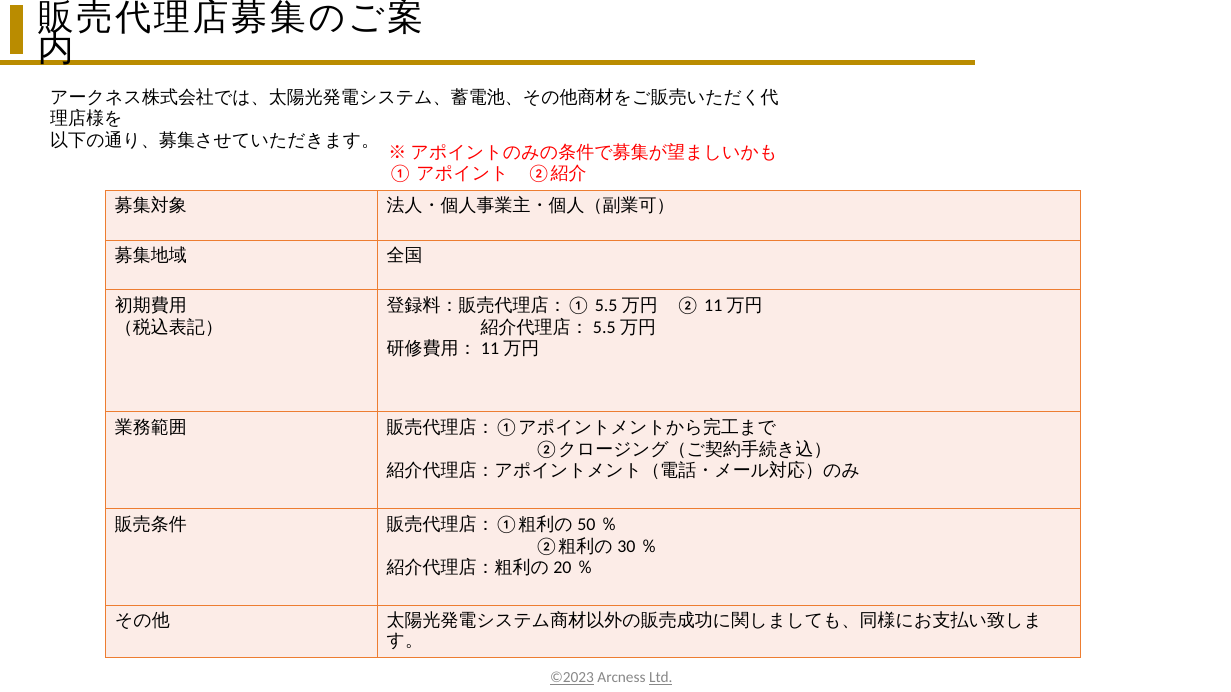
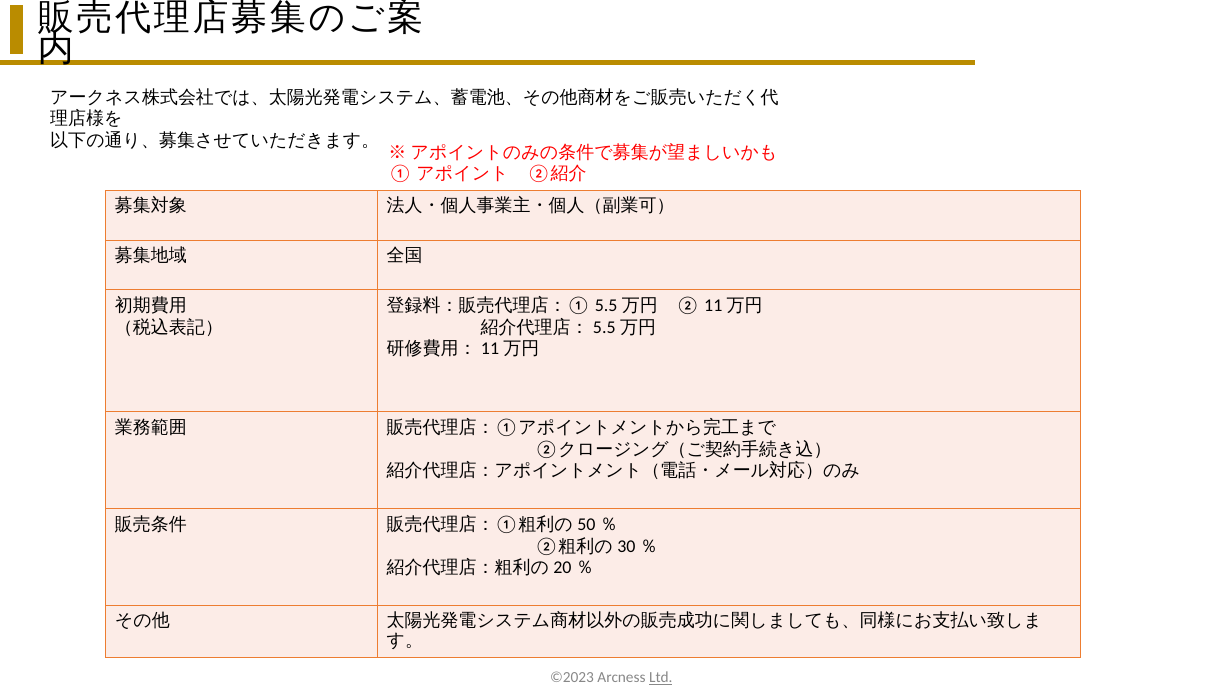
©2023 underline: present -> none
